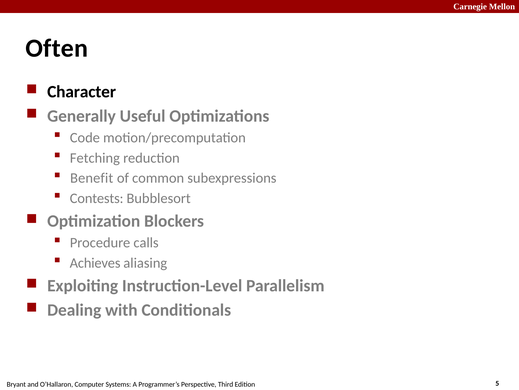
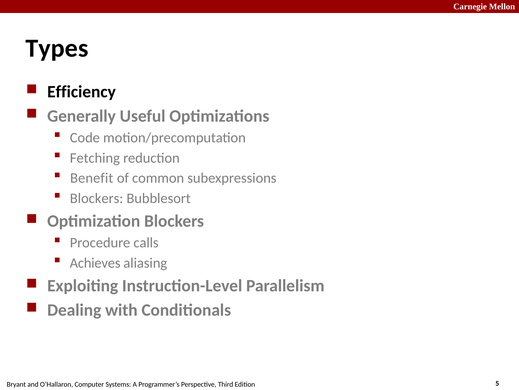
Often: Often -> Types
Character: Character -> Efficiency
Contests at (97, 198): Contests -> Blockers
